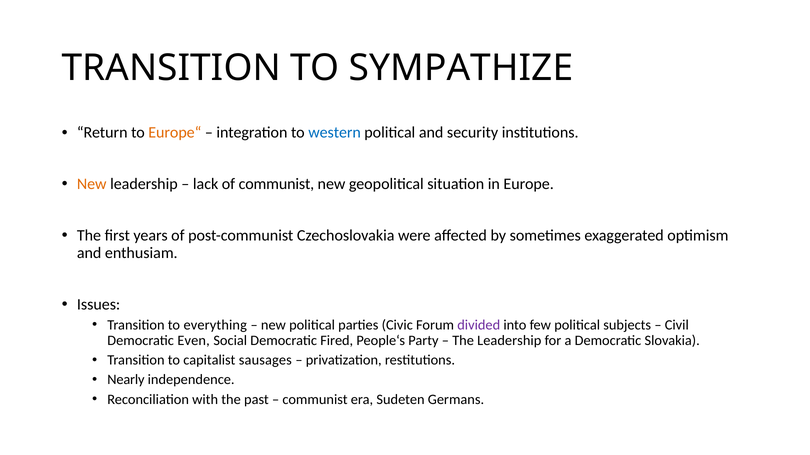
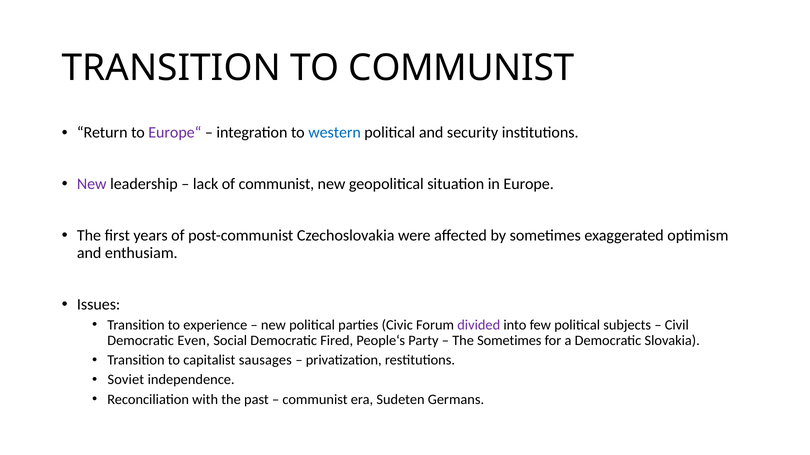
TO SYMPATHIZE: SYMPATHIZE -> COMMUNIST
Europe“ colour: orange -> purple
New at (92, 184) colour: orange -> purple
everything: everything -> experience
The Leadership: Leadership -> Sometimes
Nearly: Nearly -> Soviet
